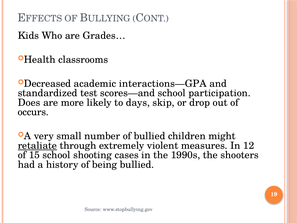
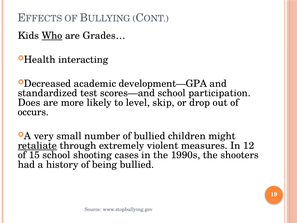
Who underline: none -> present
classrooms: classrooms -> interacting
interactions—GPA: interactions—GPA -> development—GPA
days: days -> level
